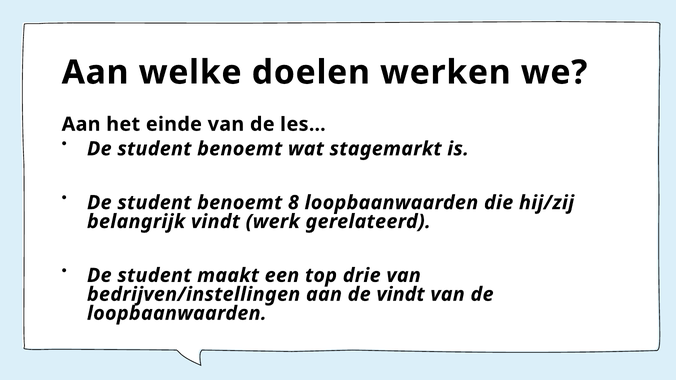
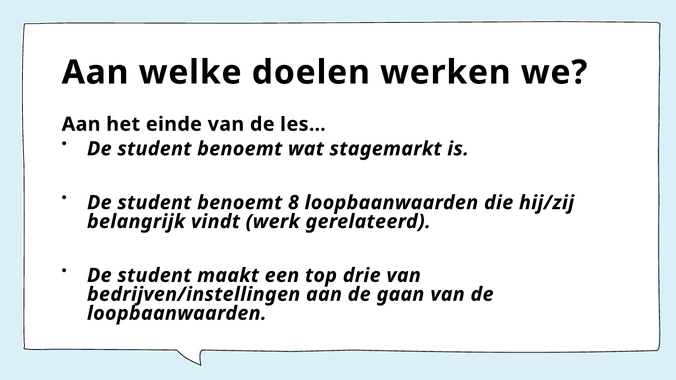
de vindt: vindt -> gaan
